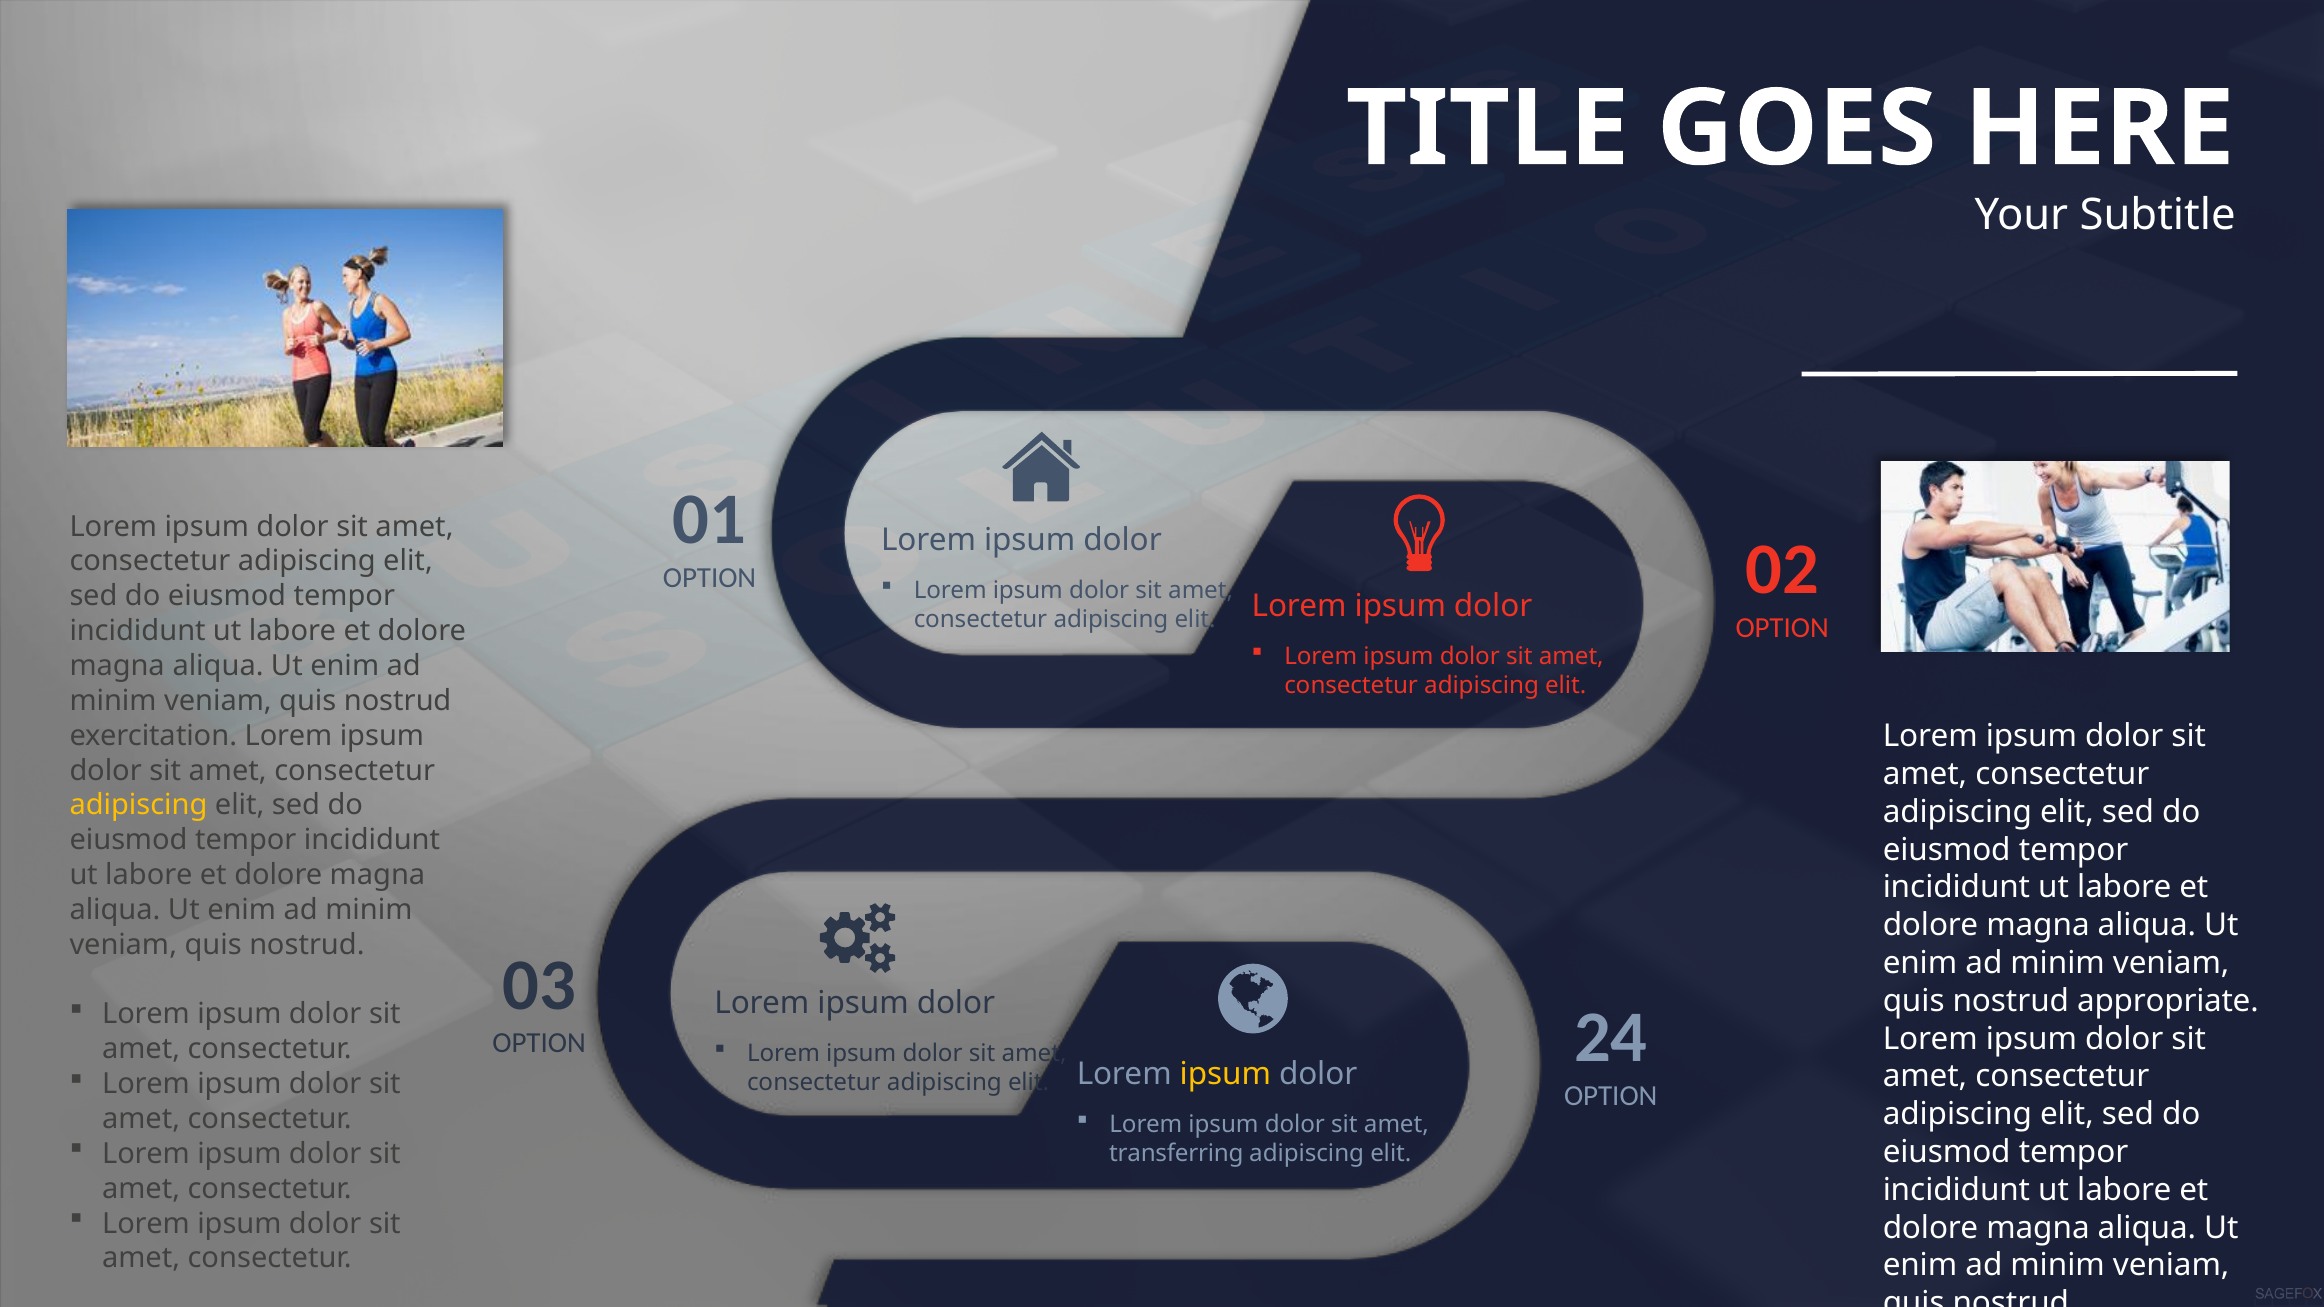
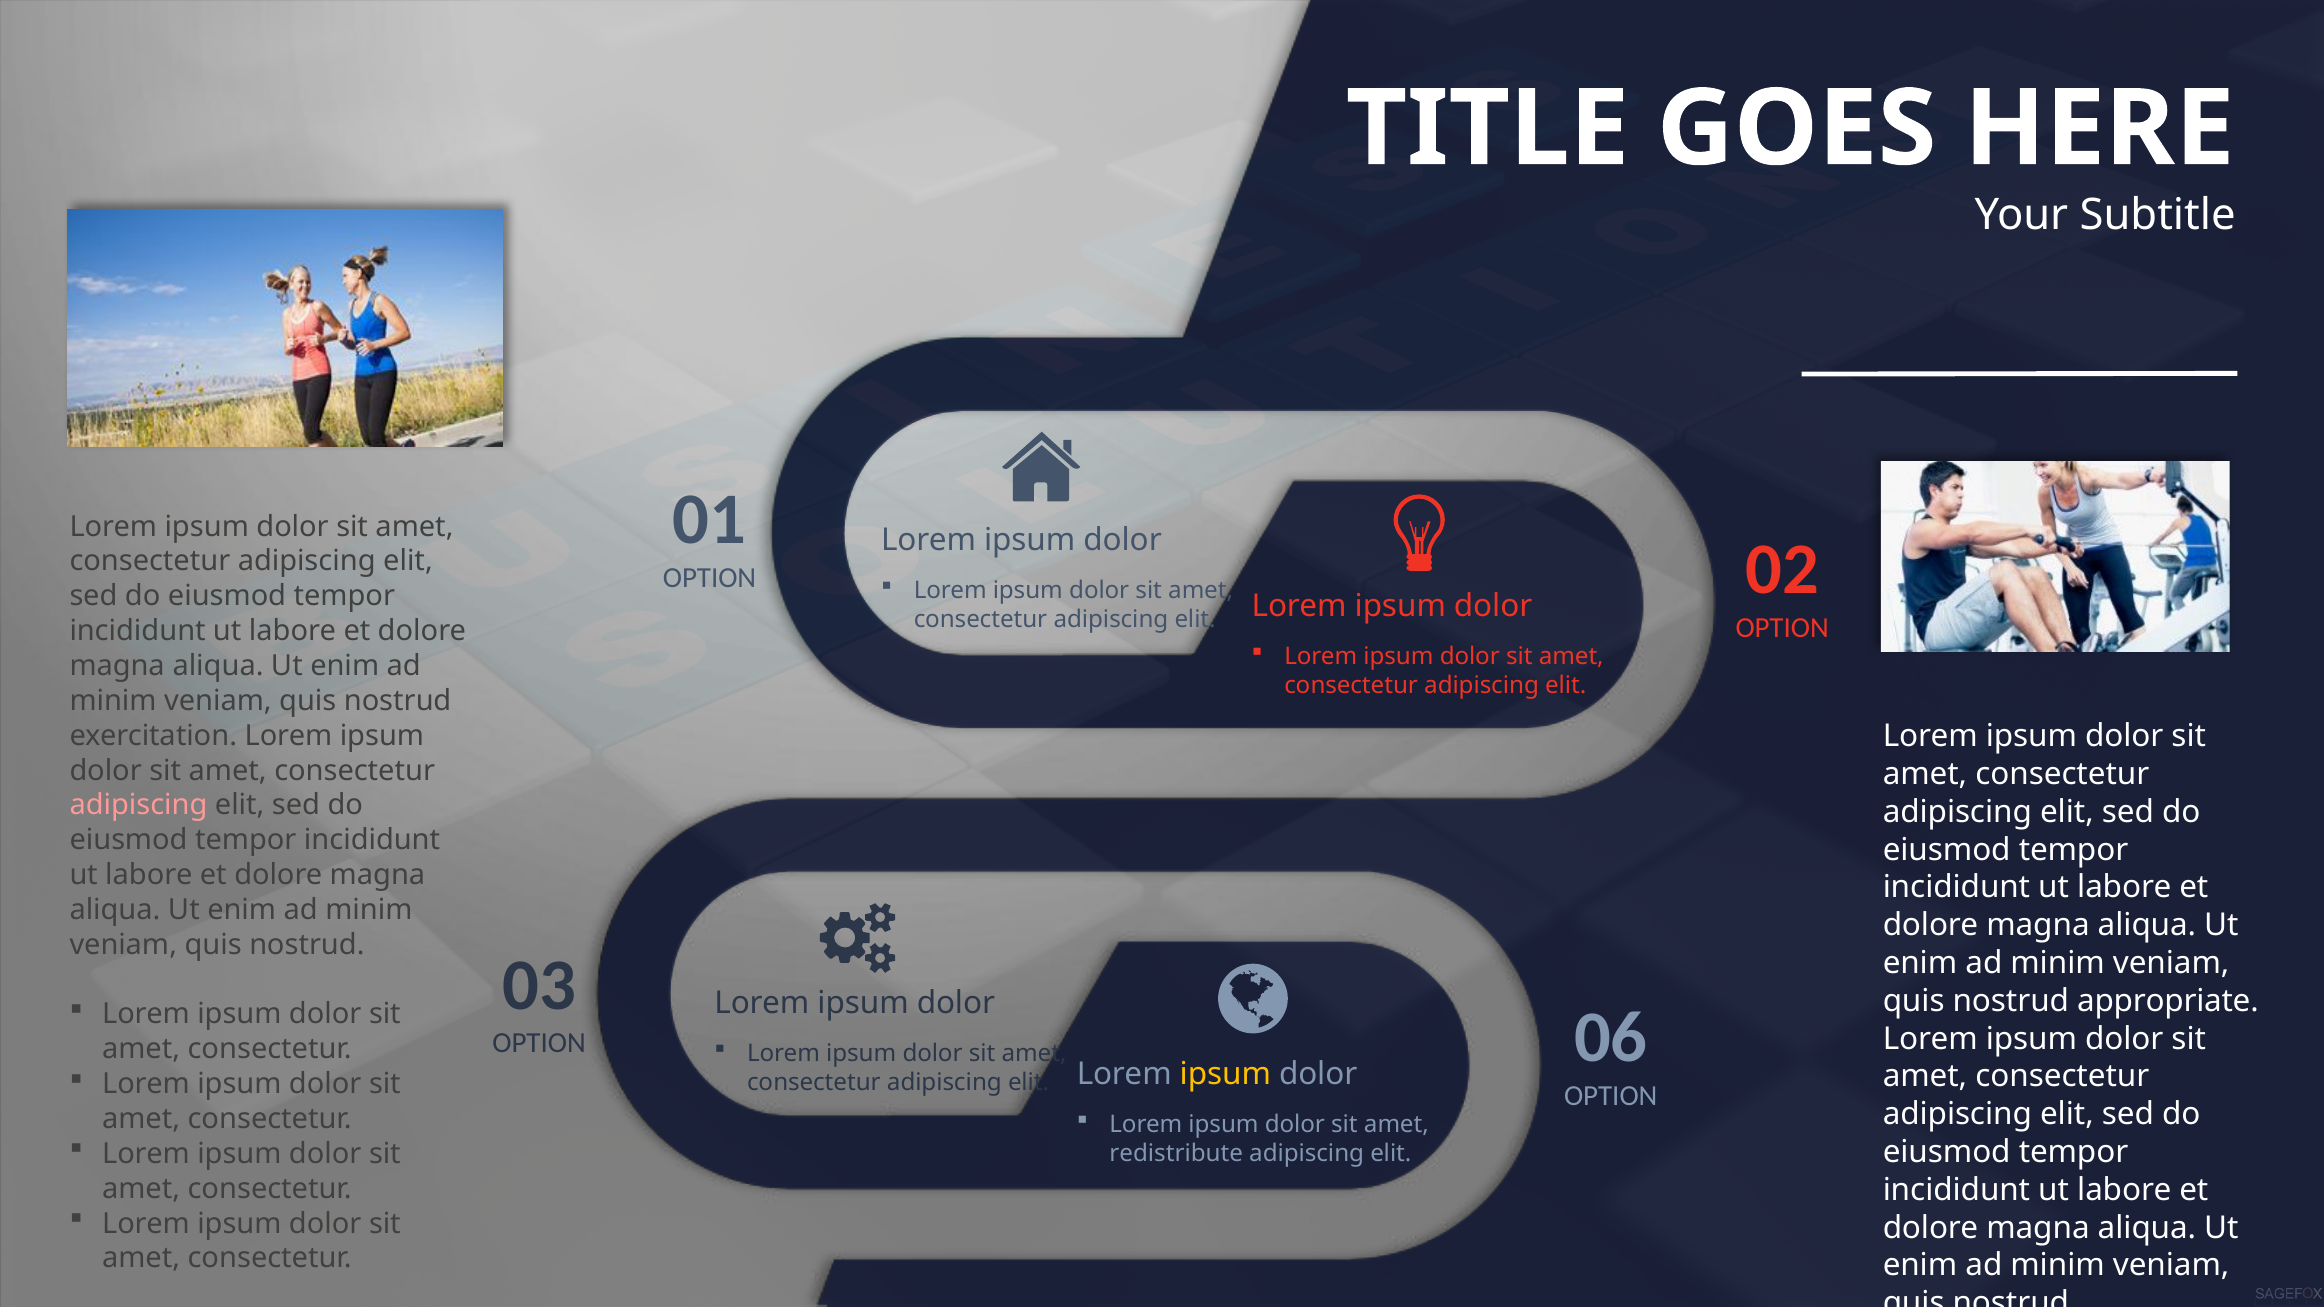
adipiscing at (138, 805) colour: yellow -> pink
24: 24 -> 06
transferring: transferring -> redistribute
